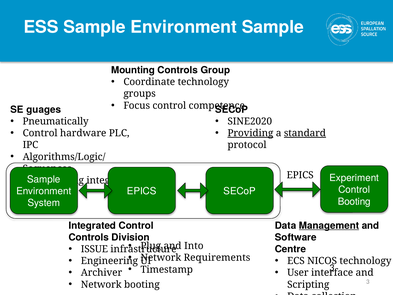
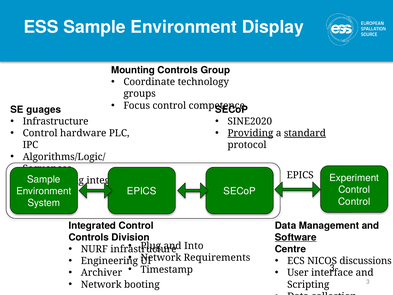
Environment Sample: Sample -> Display
Pneumatically at (56, 121): Pneumatically -> Infrastructure
Booting at (354, 201): Booting -> Control
Management underline: present -> none
Software underline: none -> present
ISSUE: ISSUE -> NURF
technology at (365, 261): technology -> discussions
